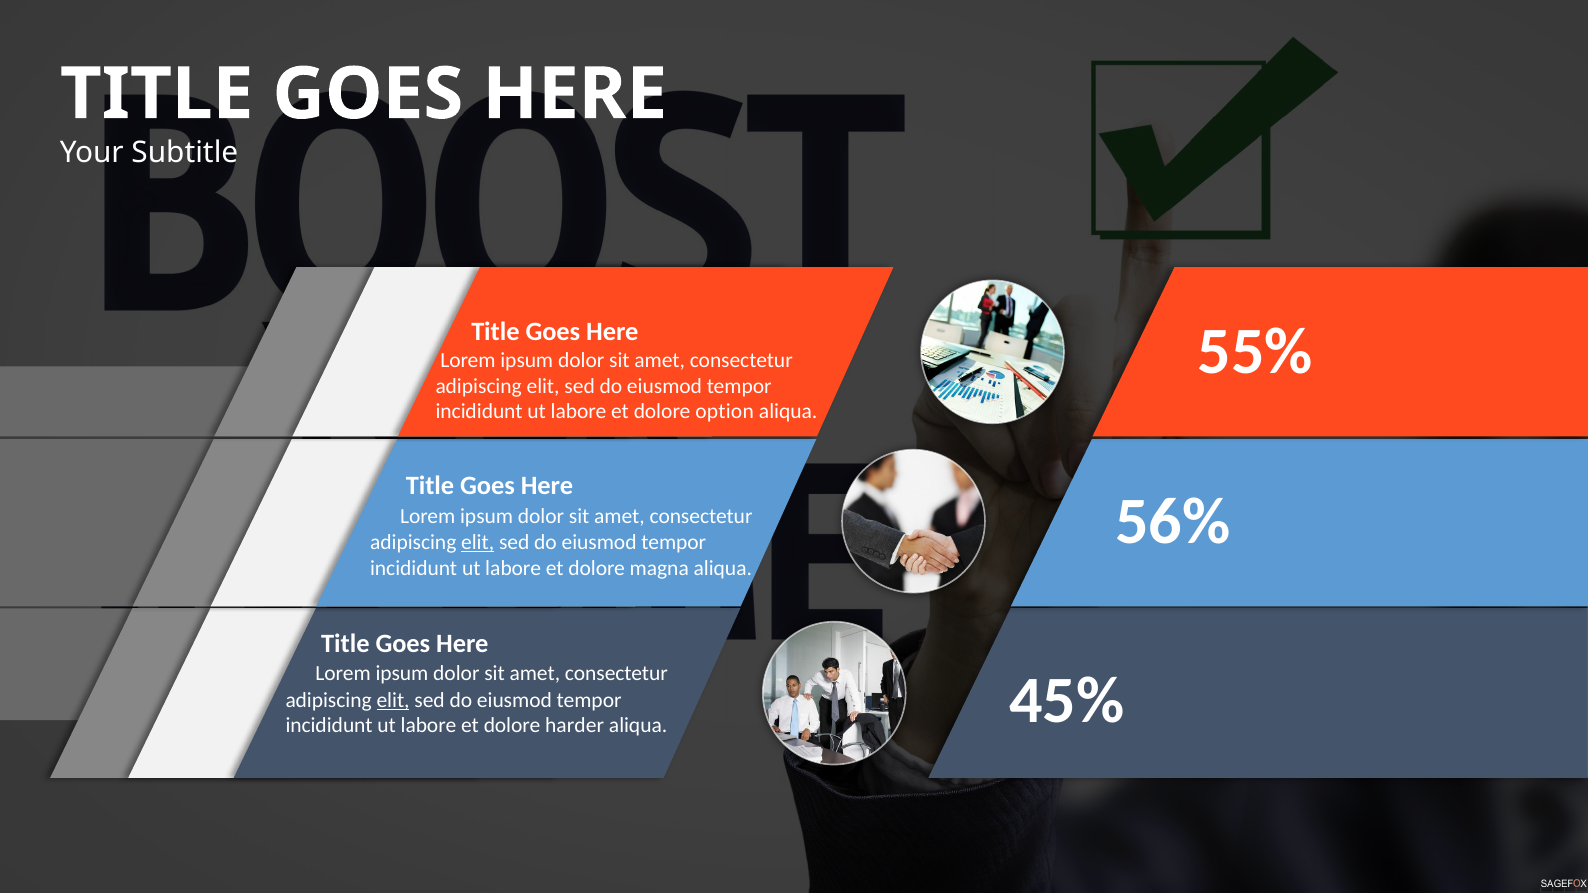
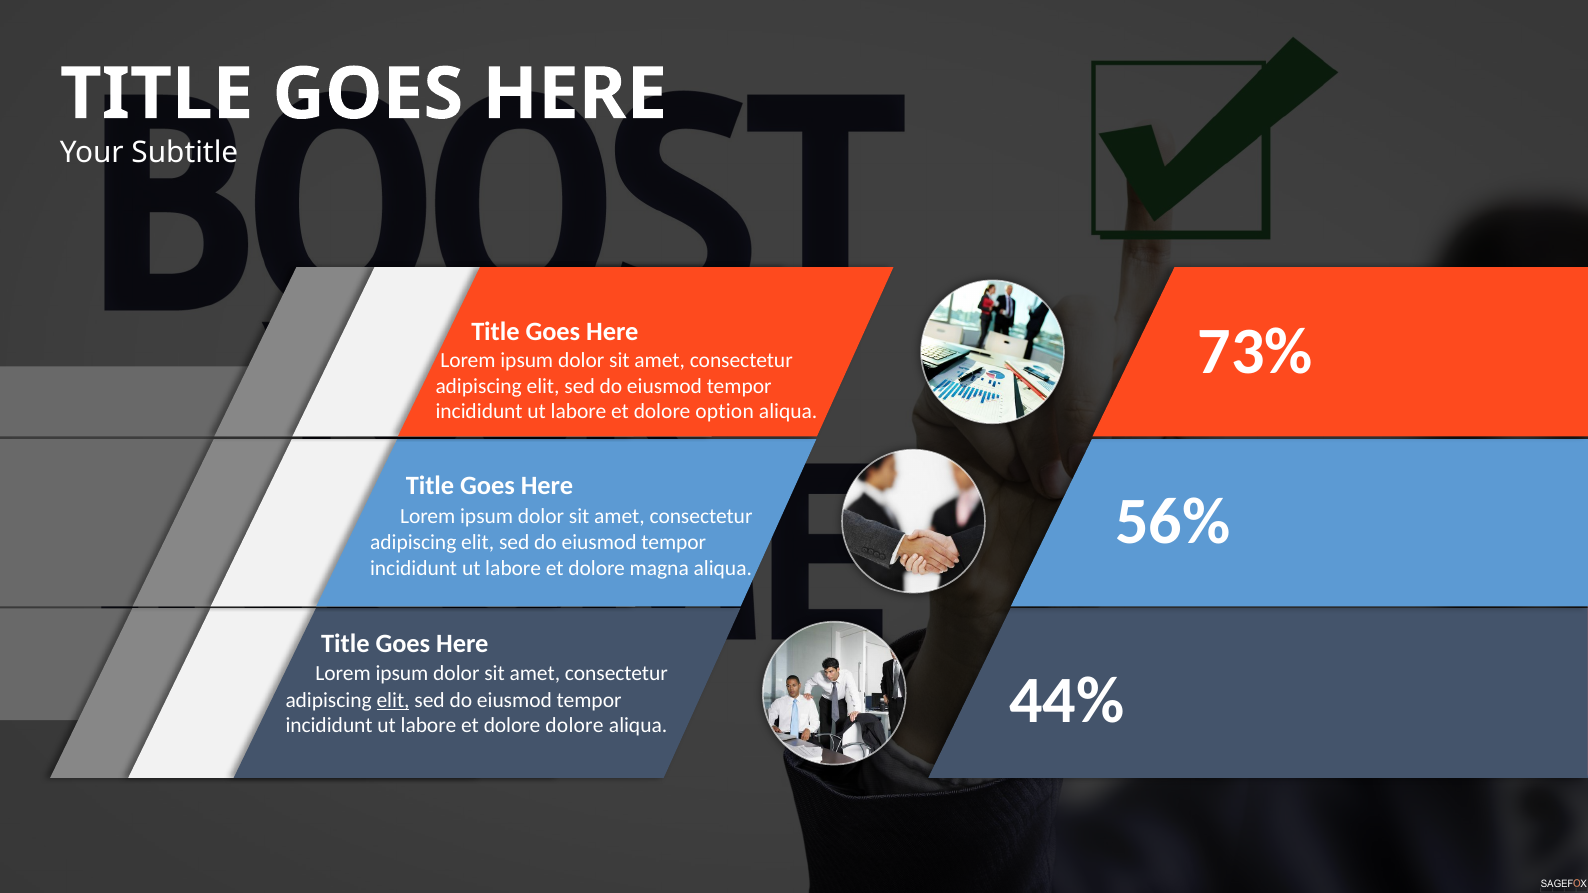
55%: 55% -> 73%
elit at (478, 543) underline: present -> none
45%: 45% -> 44%
dolore harder: harder -> dolore
